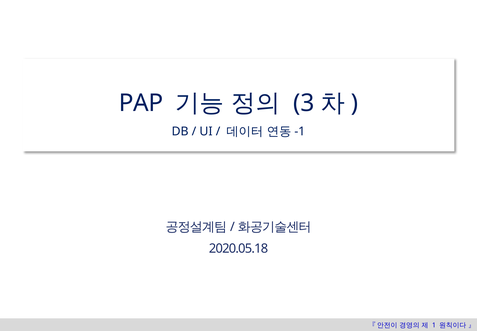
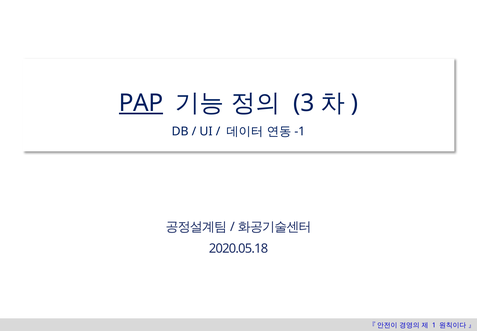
PAP underline: none -> present
